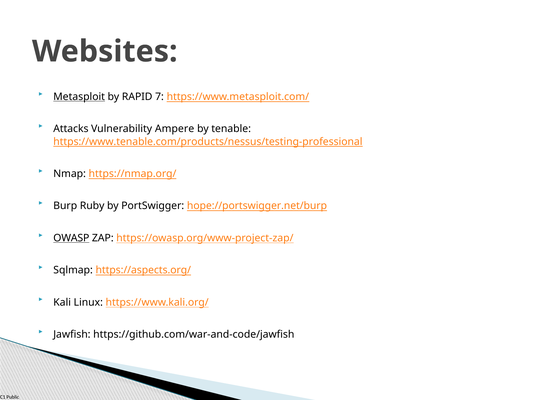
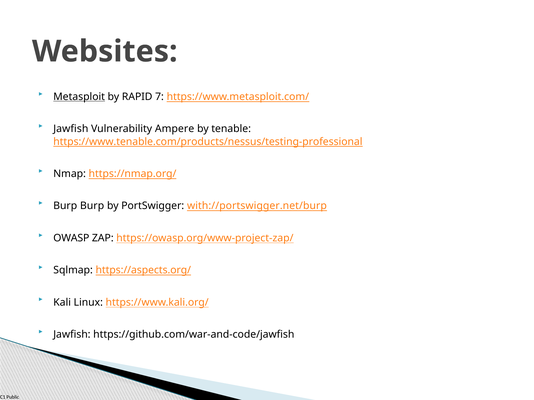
Attacks at (71, 129): Attacks -> Jawfish
Burp Ruby: Ruby -> Burp
hope://portswigger.net/burp: hope://portswigger.net/burp -> with://portswigger.net/burp
OWASP underline: present -> none
